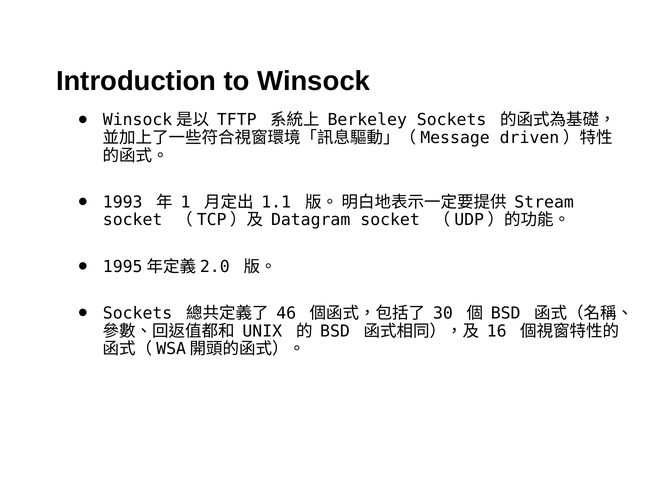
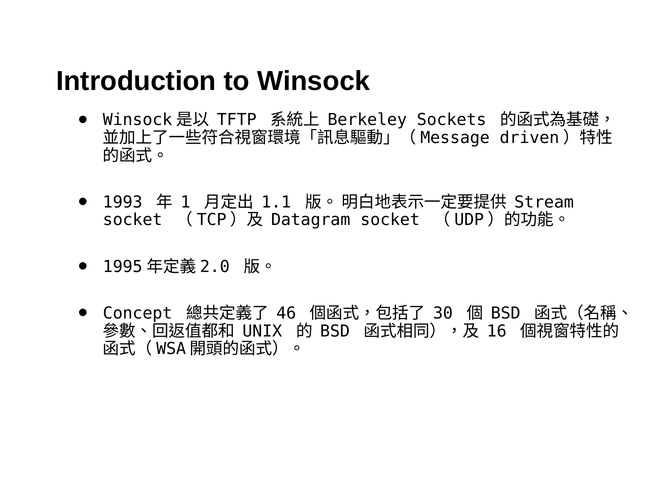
Sockets at (138, 313): Sockets -> Concept
